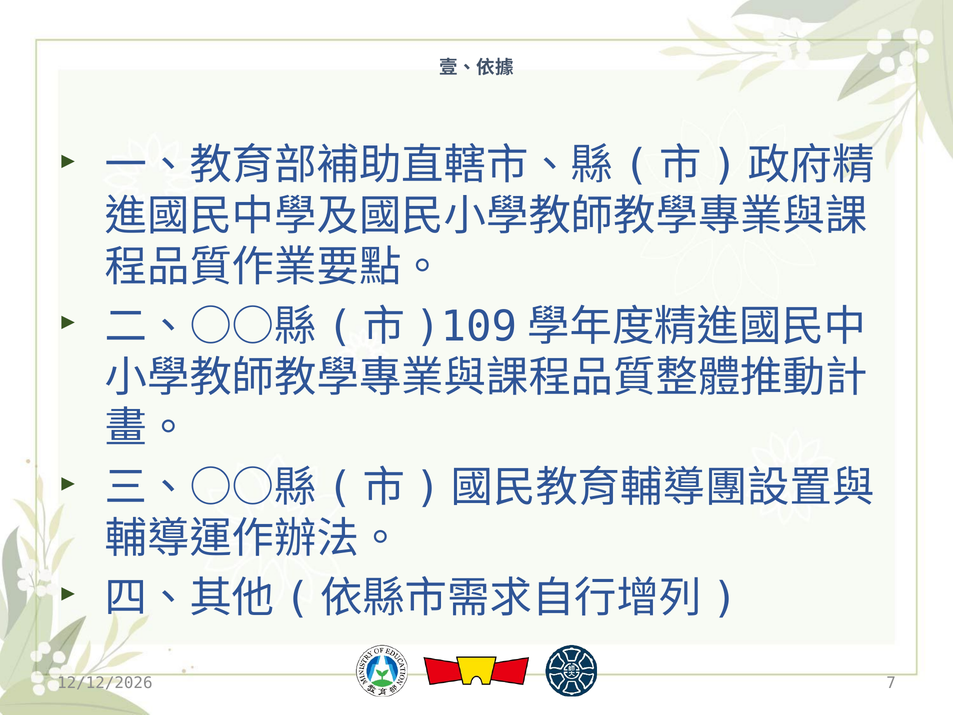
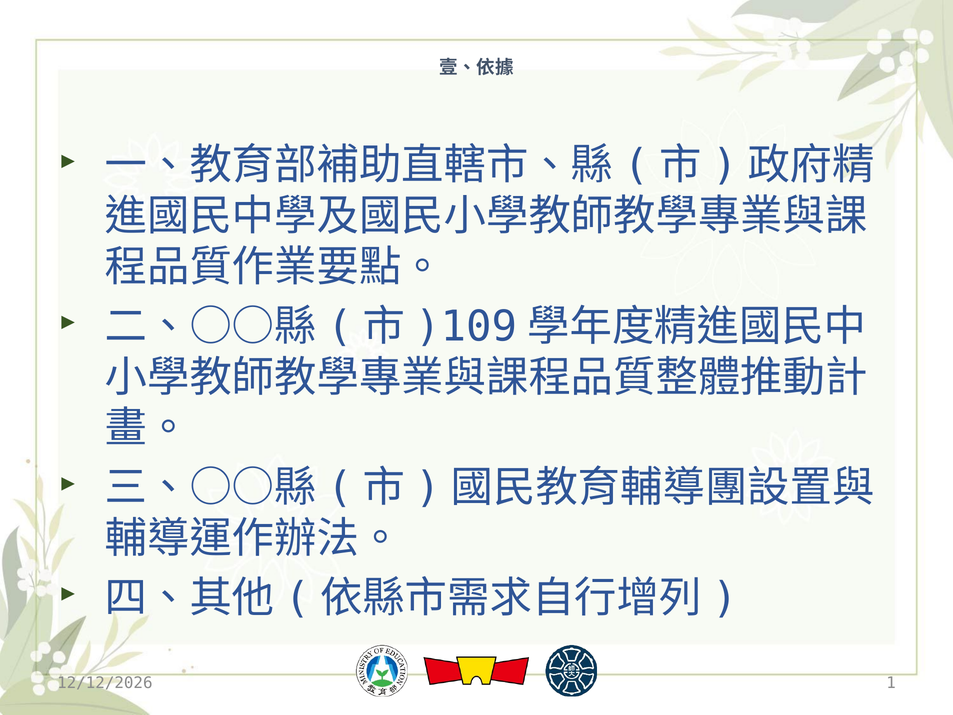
7: 7 -> 1
